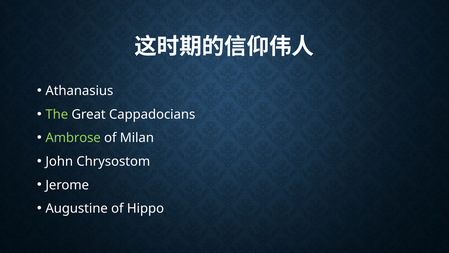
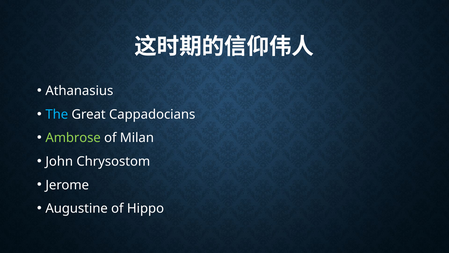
The colour: light green -> light blue
